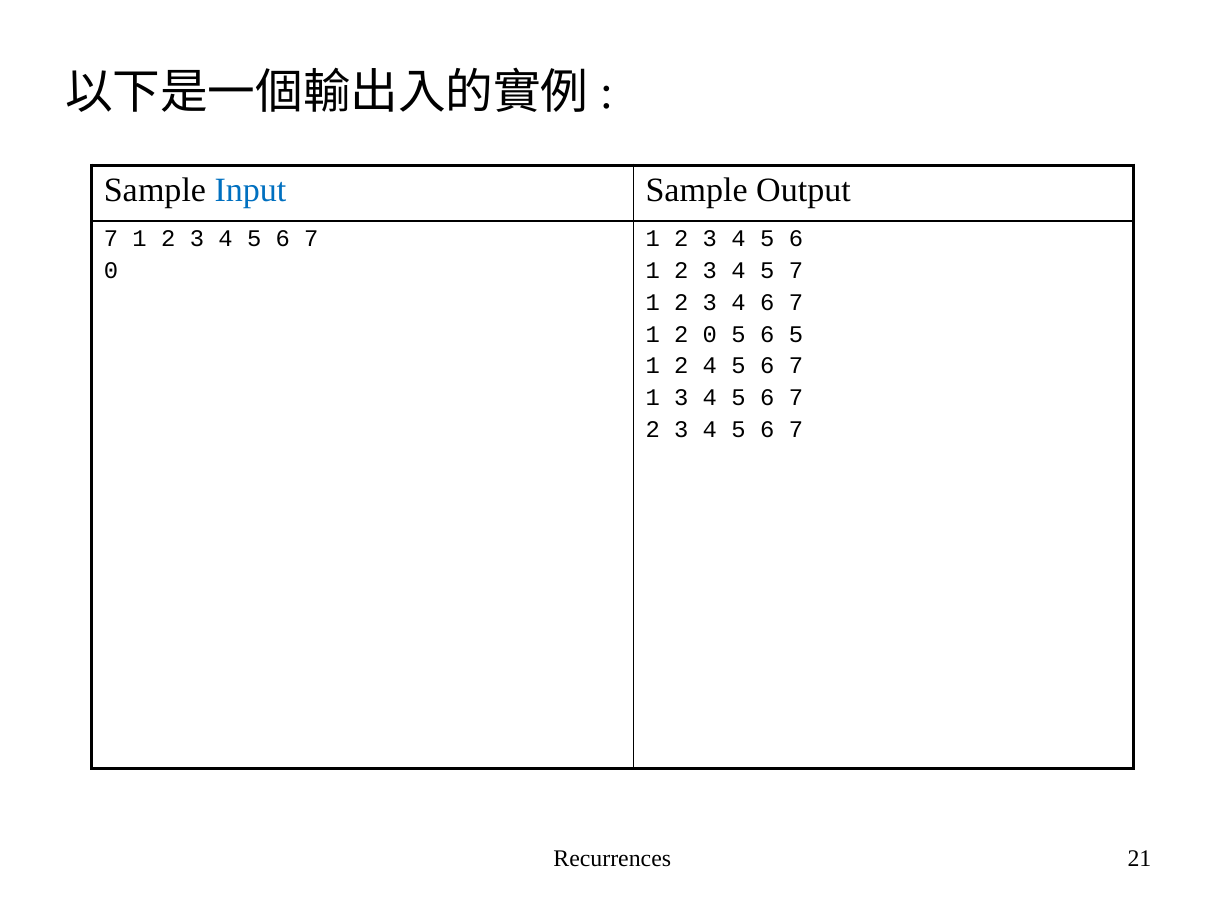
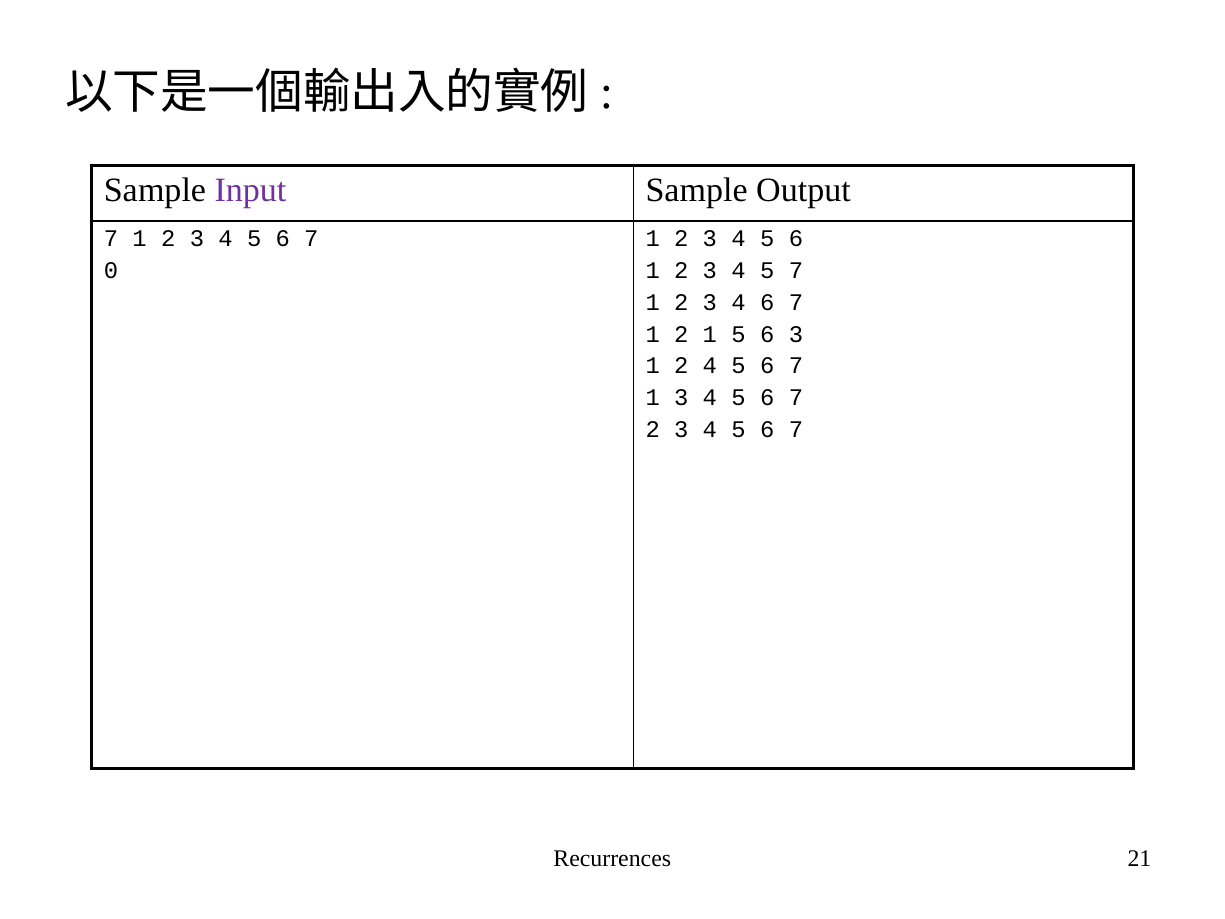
Input colour: blue -> purple
2 0: 0 -> 1
6 5: 5 -> 3
